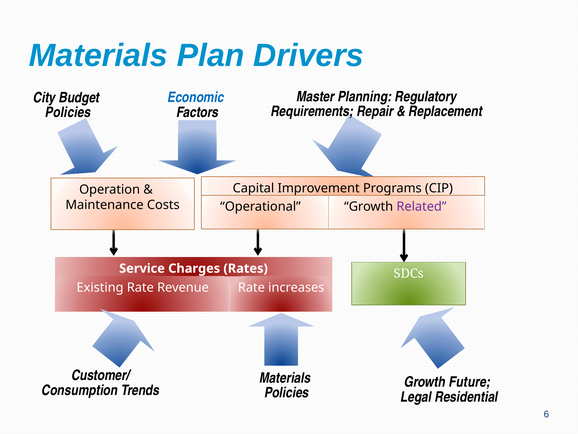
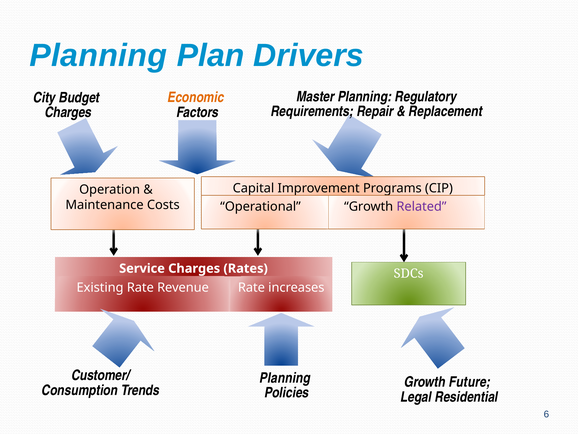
Materials at (98, 55): Materials -> Planning
Economic colour: blue -> orange
Policies at (68, 112): Policies -> Charges
Materials at (285, 377): Materials -> Planning
